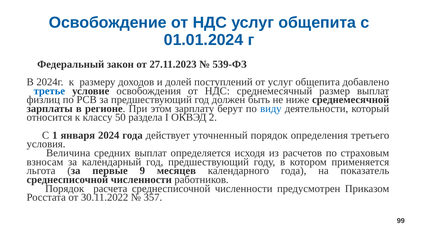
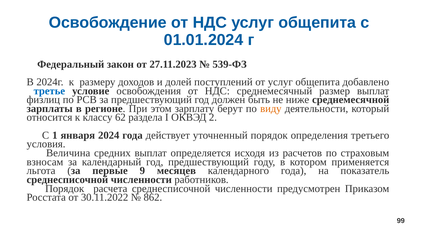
виду colour: blue -> orange
50: 50 -> 62
357: 357 -> 862
